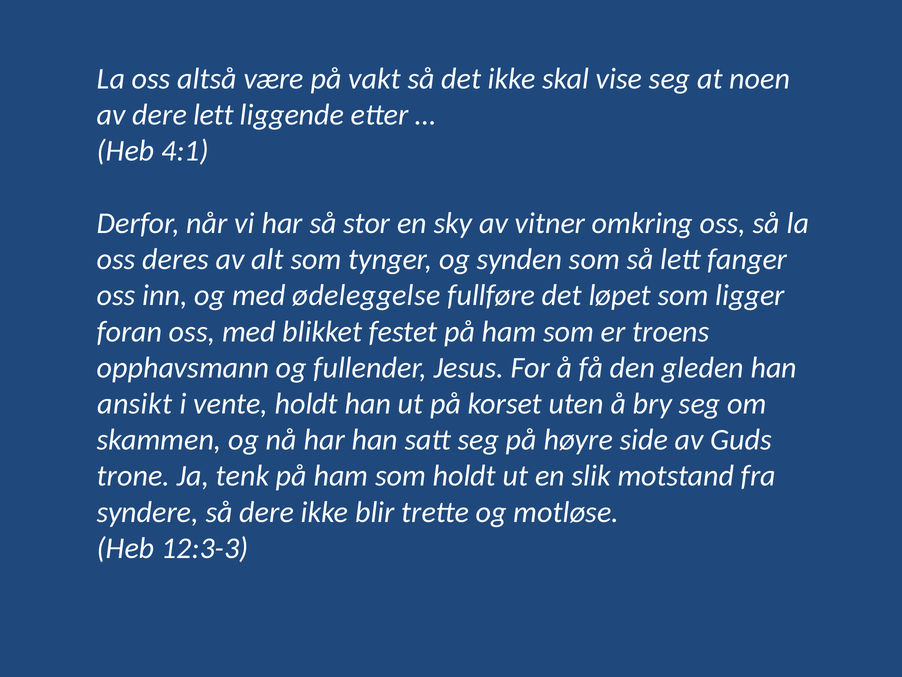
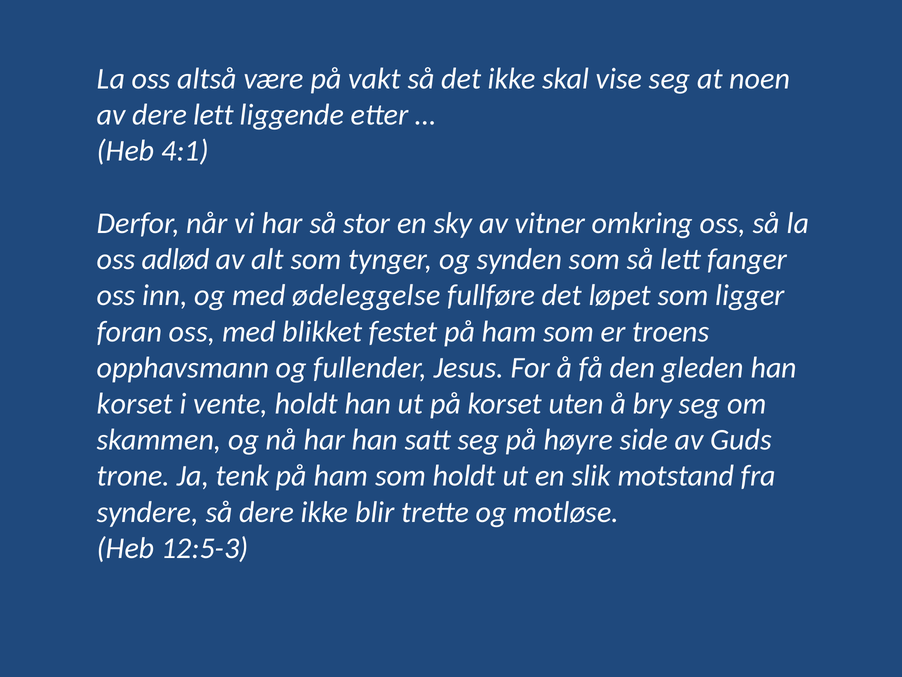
deres: deres -> adlød
ansikt at (135, 404): ansikt -> korset
12:3-3: 12:3-3 -> 12:5-3
